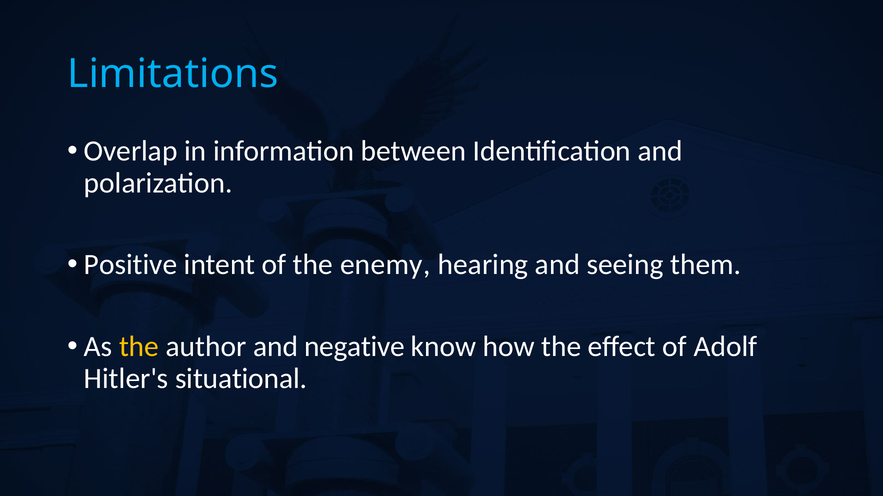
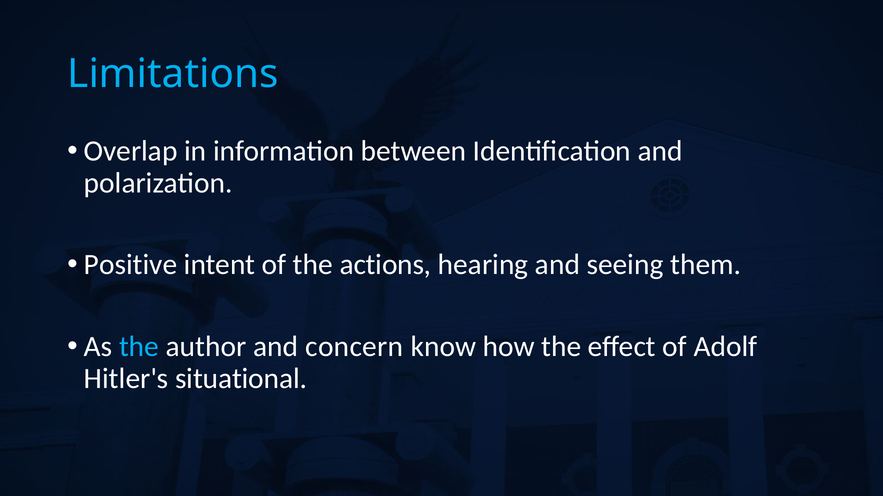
enemy: enemy -> actions
the at (139, 347) colour: yellow -> light blue
negative: negative -> concern
